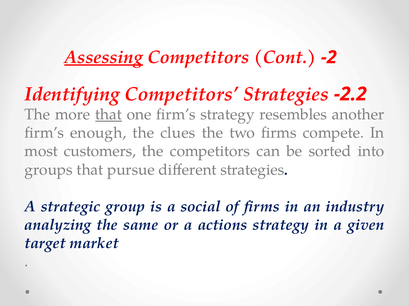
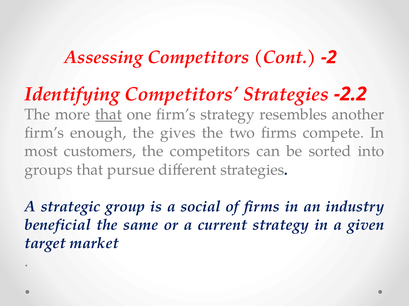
Assessing underline: present -> none
clues: clues -> gives
analyzing: analyzing -> beneficial
actions: actions -> current
